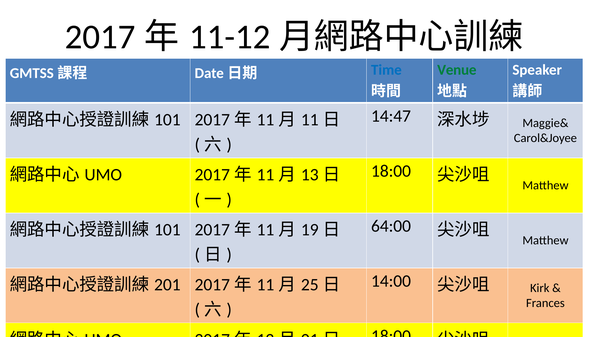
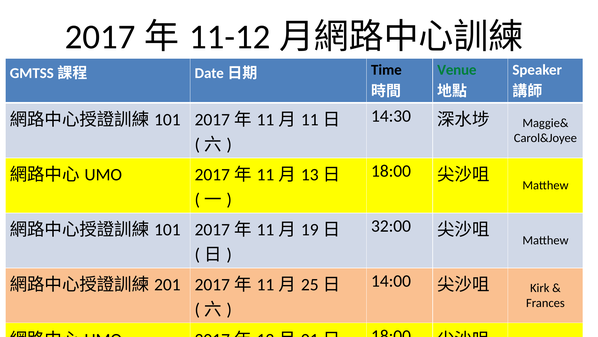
Time colour: blue -> black
14:47: 14:47 -> 14:30
64:00: 64:00 -> 32:00
